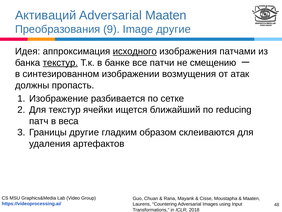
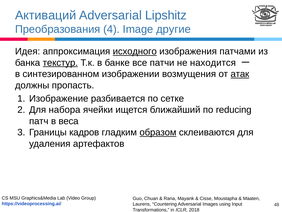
Adversarial Maaten: Maaten -> Lipshitz
9: 9 -> 4
смещению: смещению -> находится
атак underline: none -> present
Для текстур: текстур -> набора
Границы другие: другие -> кадров
образом underline: none -> present
